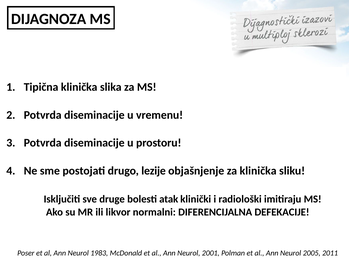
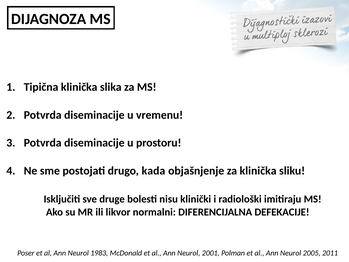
lezije: lezije -> kada
atak: atak -> nisu
